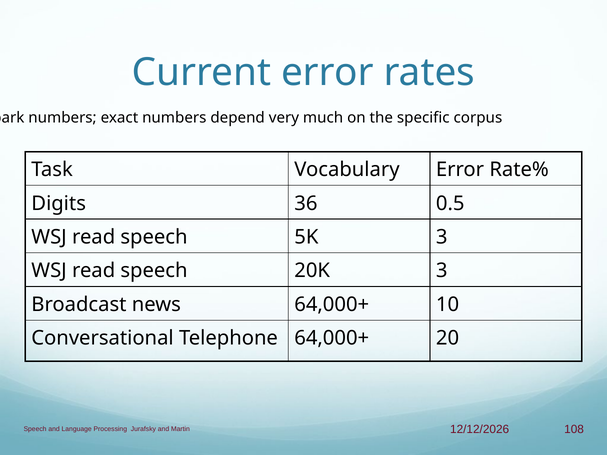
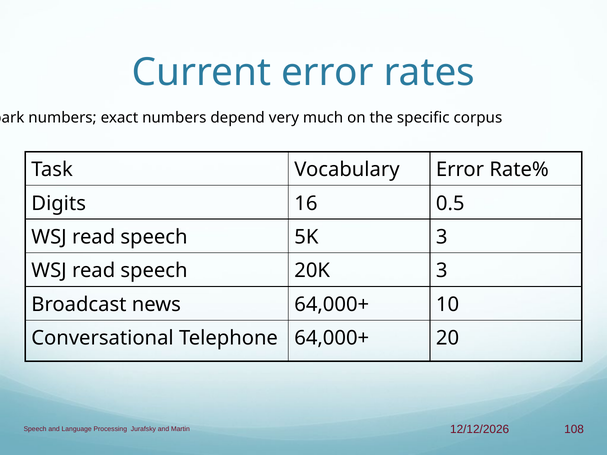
36: 36 -> 16
